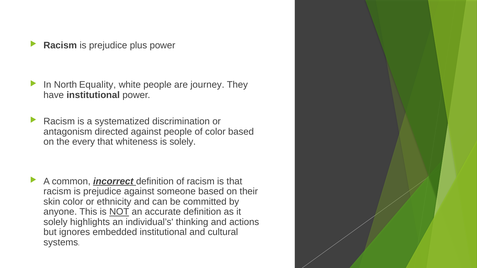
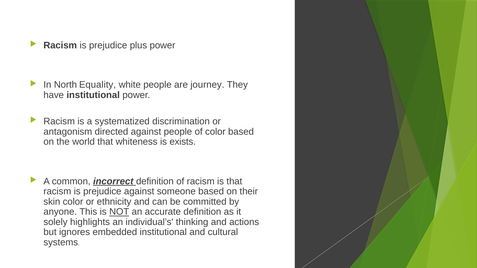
every: every -> world
is solely: solely -> exists
